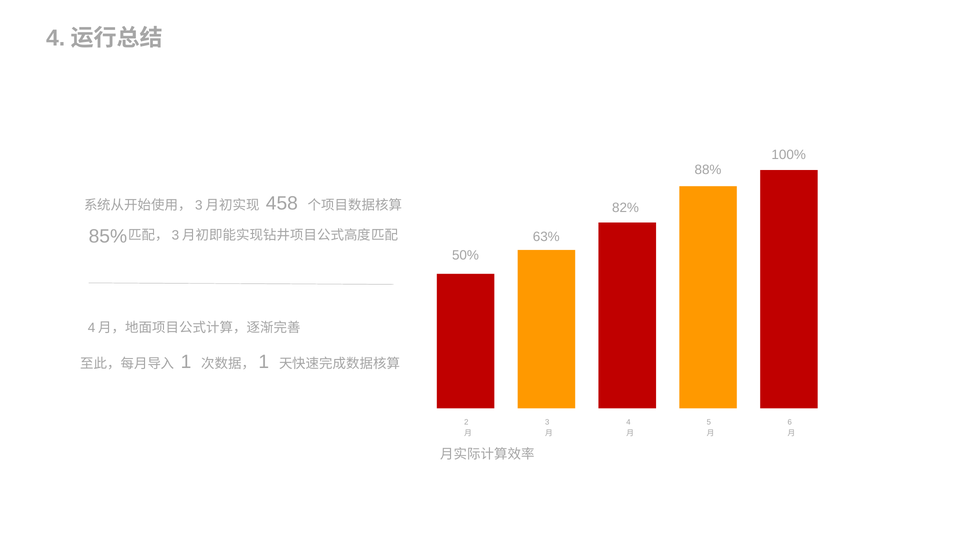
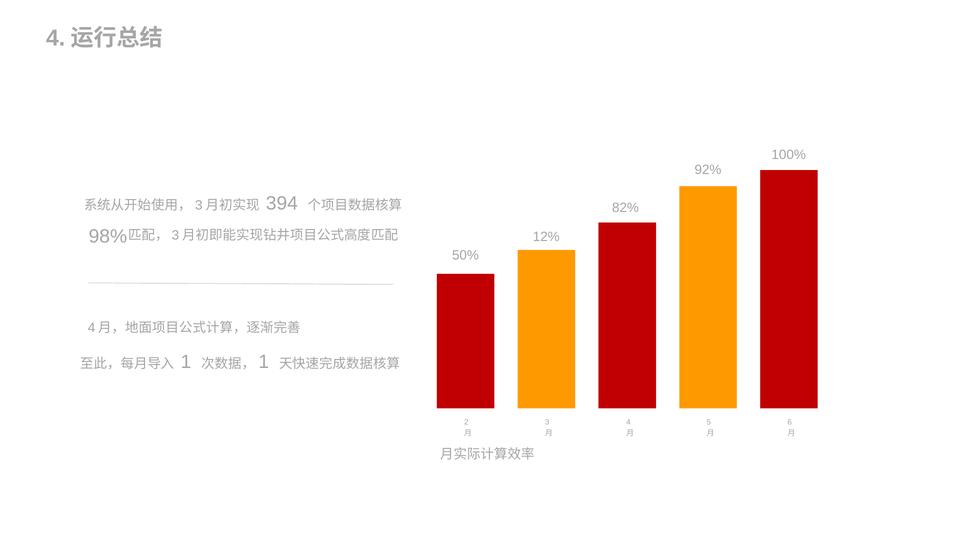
88%: 88% -> 92%
458: 458 -> 394
85%: 85% -> 98%
63%: 63% -> 12%
